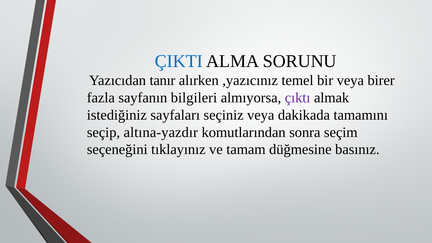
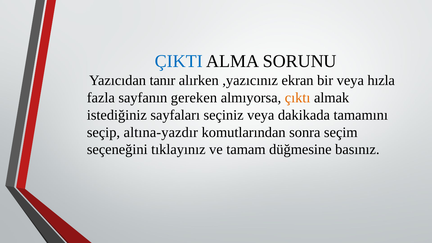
temel: temel -> ekran
birer: birer -> hızla
bilgileri: bilgileri -> gereken
çıktı colour: purple -> orange
